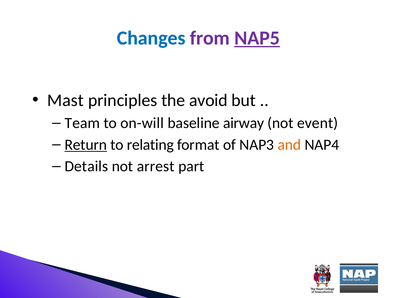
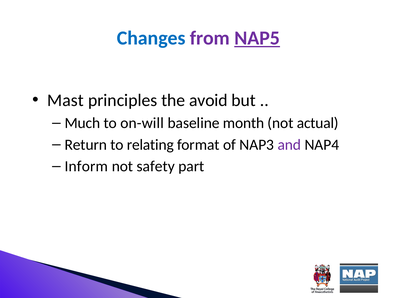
Team: Team -> Much
airway: airway -> month
event: event -> actual
Return underline: present -> none
and colour: orange -> purple
Details: Details -> Inform
arrest: arrest -> safety
